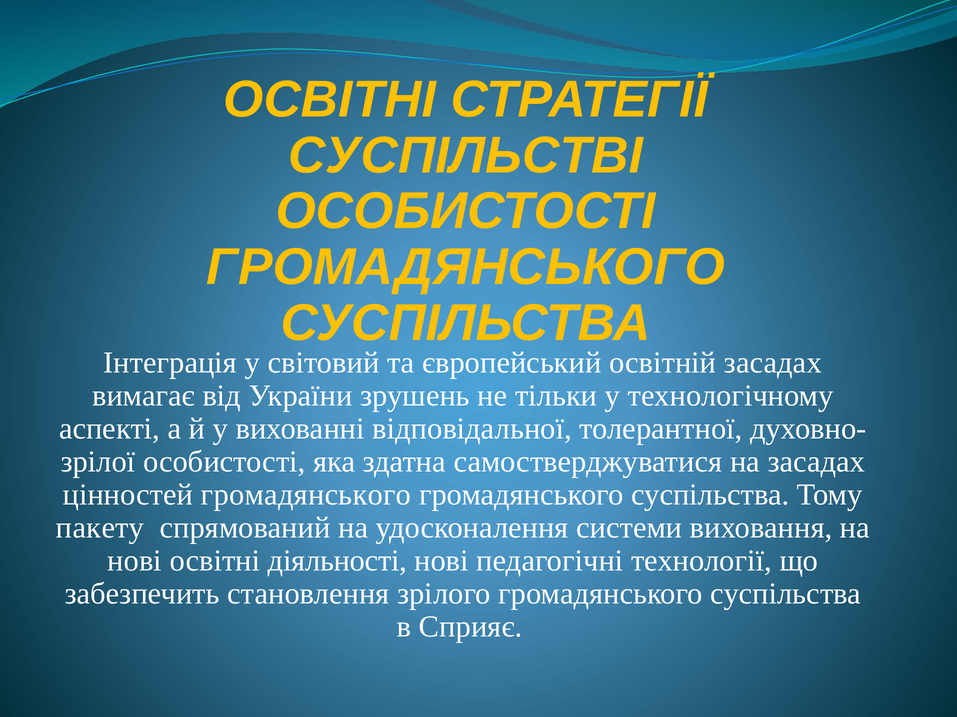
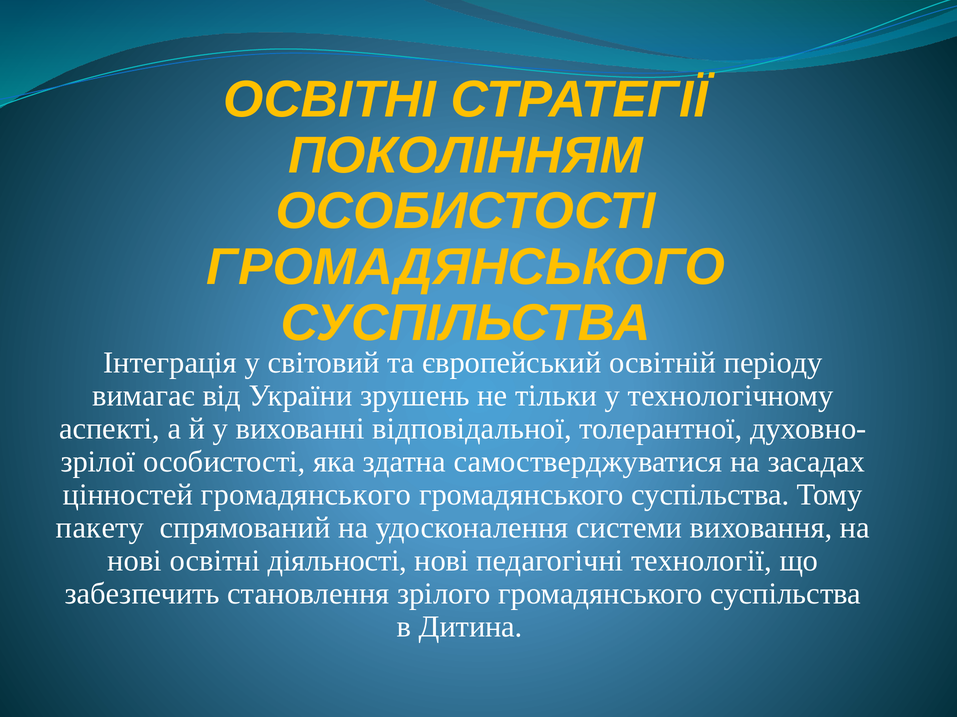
СУСПІЛЬСТВІ: СУСПІЛЬСТВІ -> ПОКОЛІННЯМ
освітній засадах: засадах -> періоду
Сприяє: Сприяє -> Дитина
